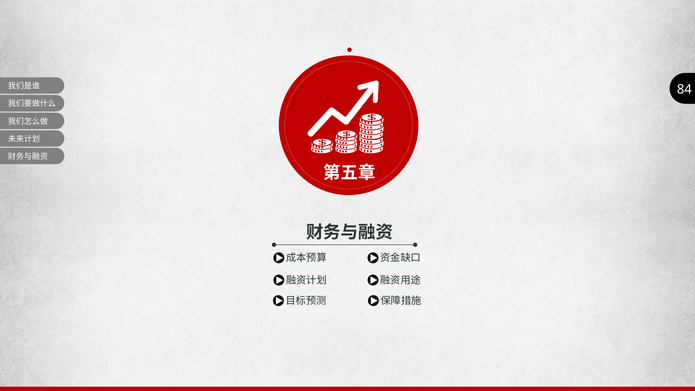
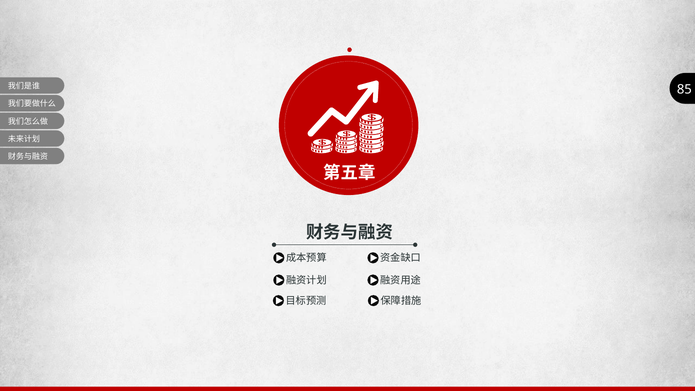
84: 84 -> 85
